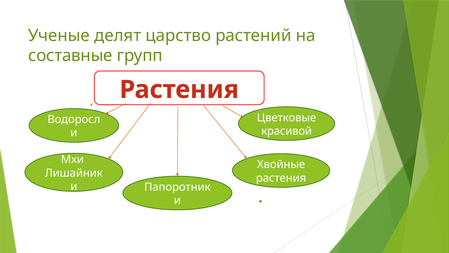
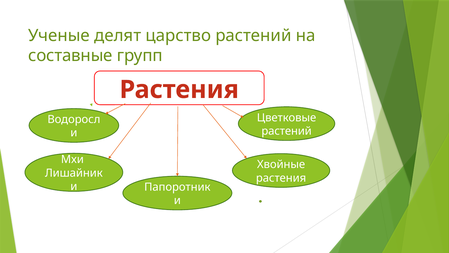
красивой at (287, 131): красивой -> растений
